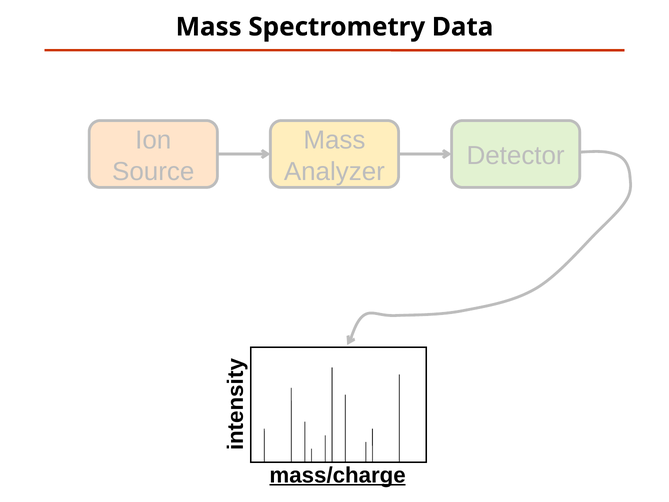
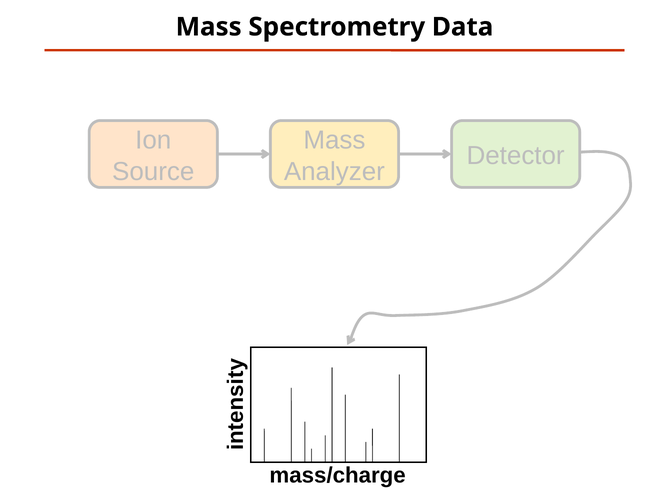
mass/charge underline: present -> none
